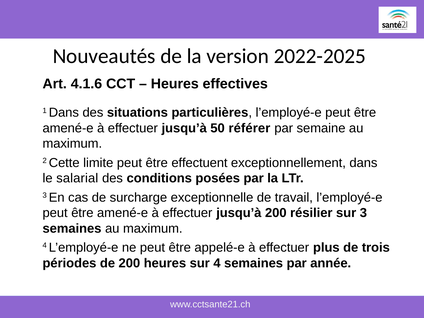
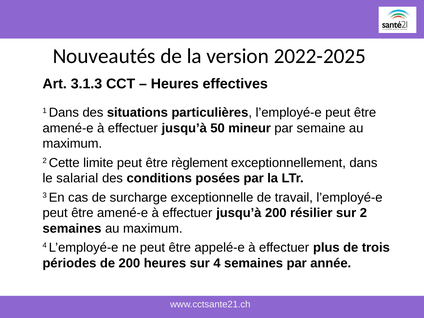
4.1.6: 4.1.6 -> 3.1.3
référer: référer -> mineur
effectuent: effectuent -> règlement
sur 3: 3 -> 2
